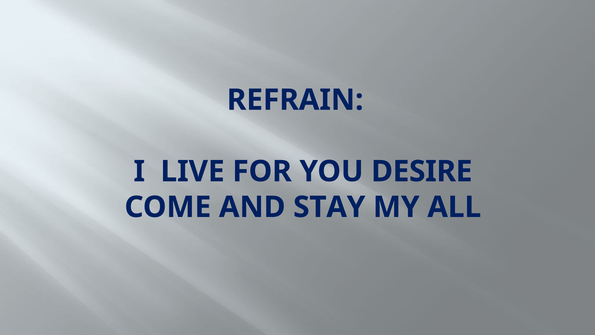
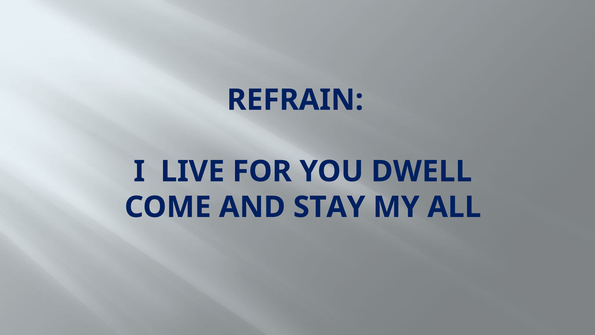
DESIRE: DESIRE -> DWELL
